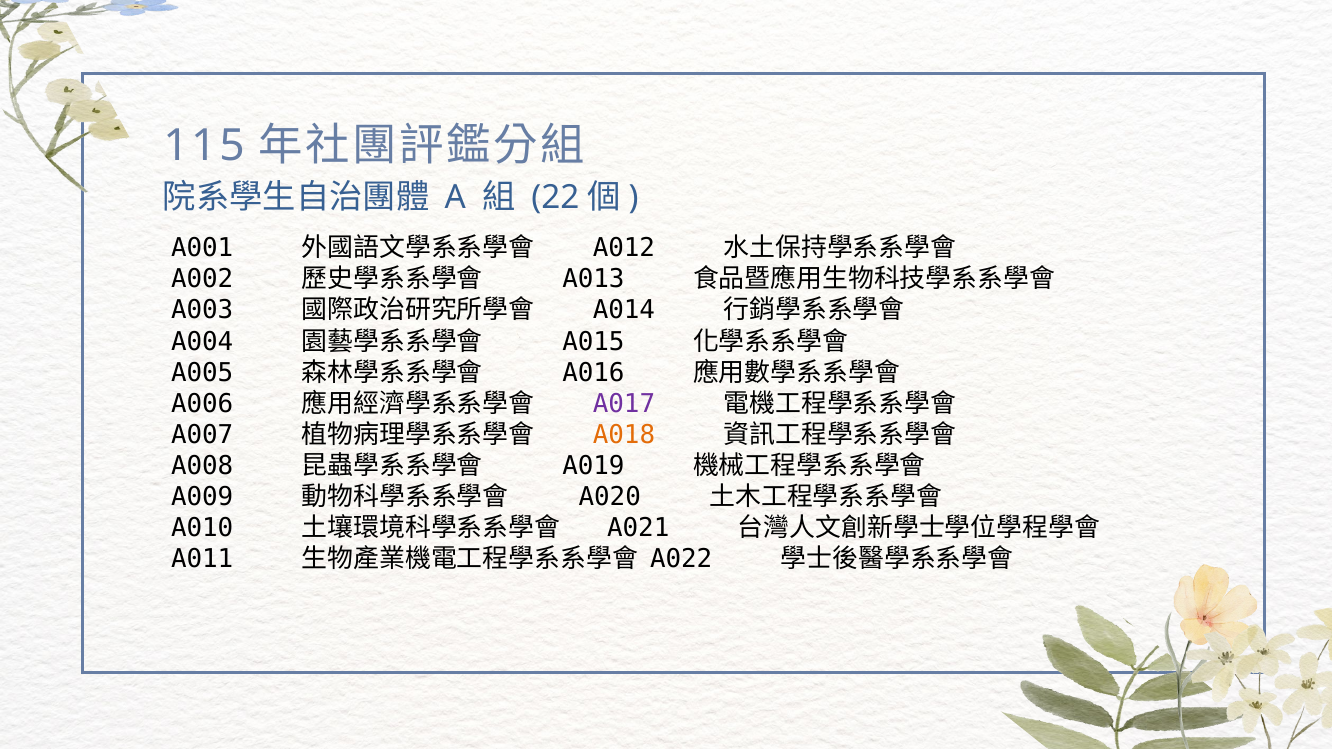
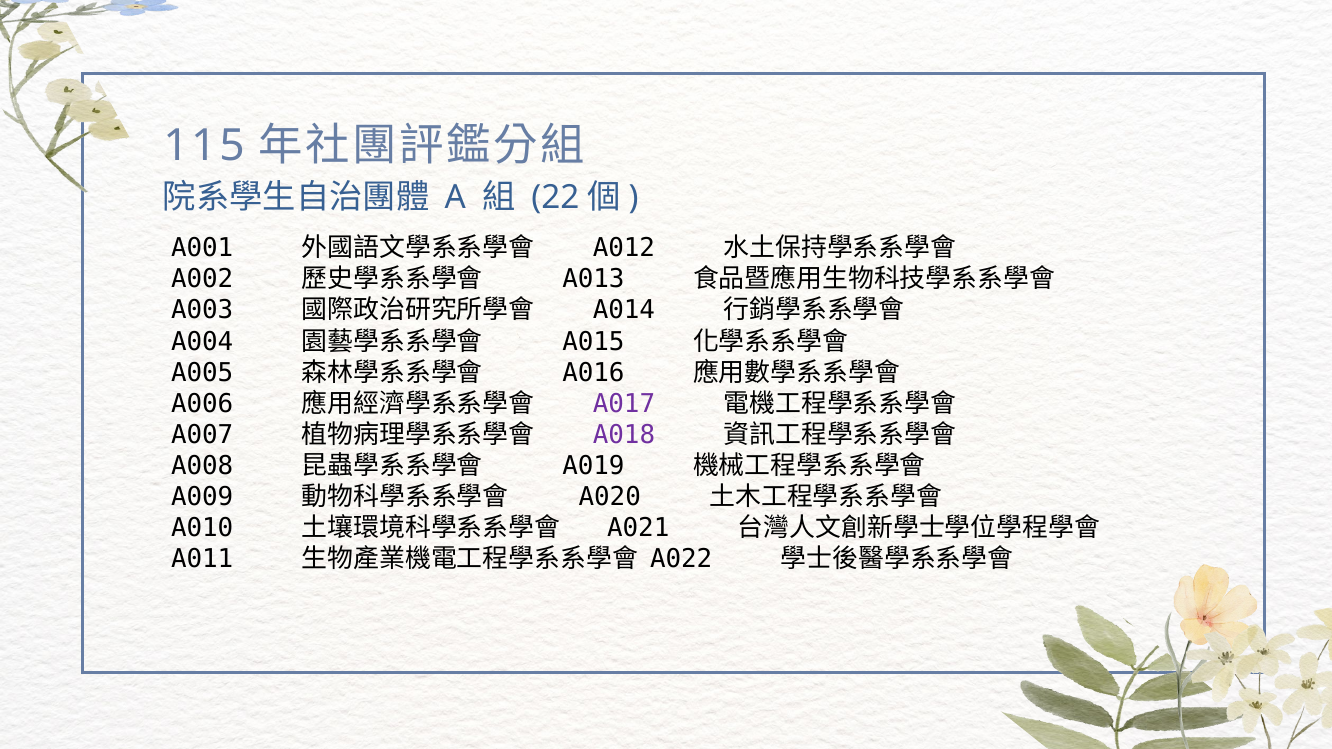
A018 colour: orange -> purple
